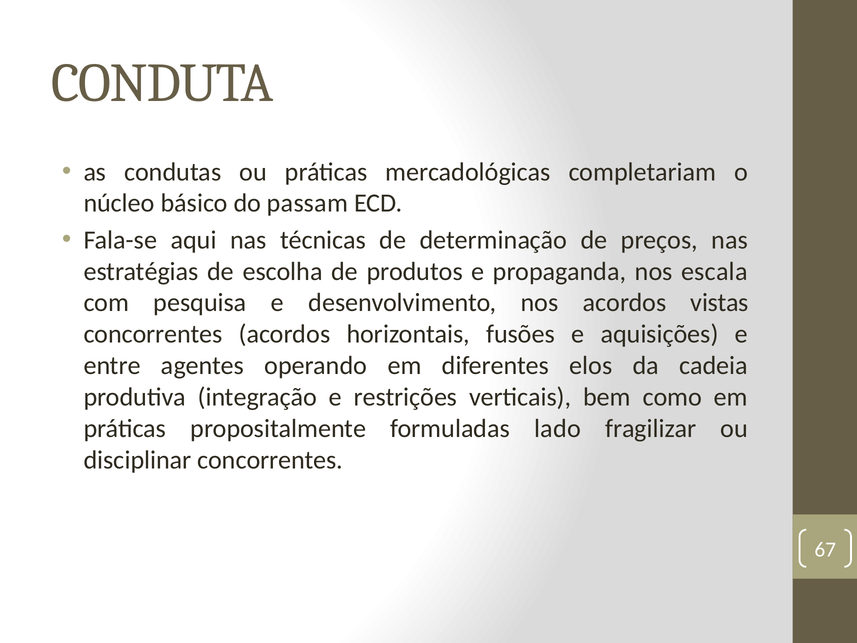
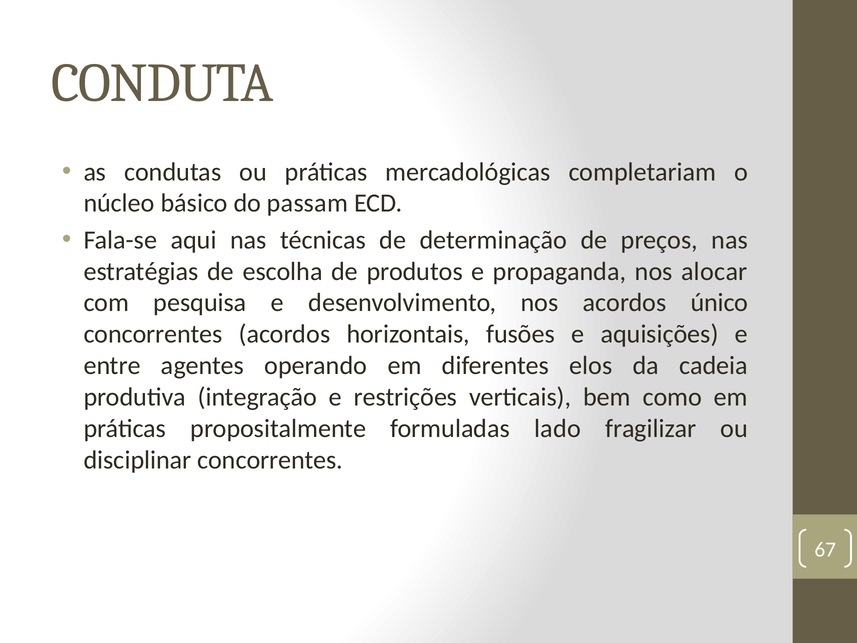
escala: escala -> alocar
vistas: vistas -> único
